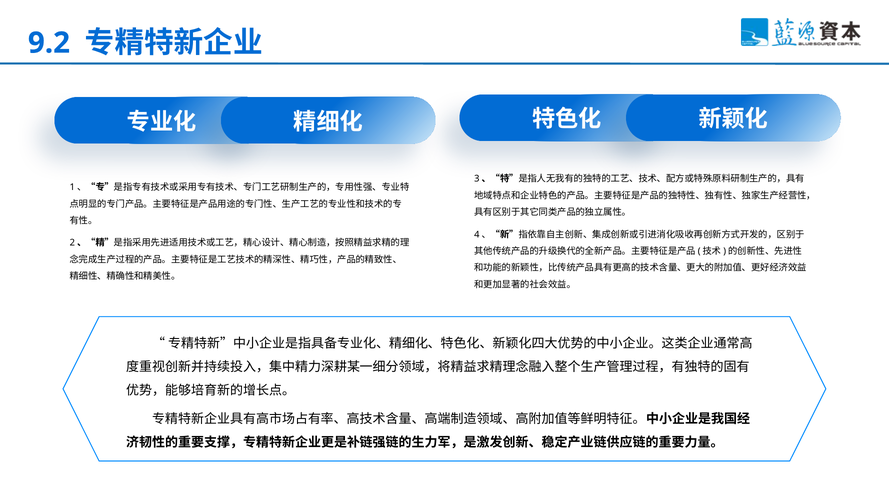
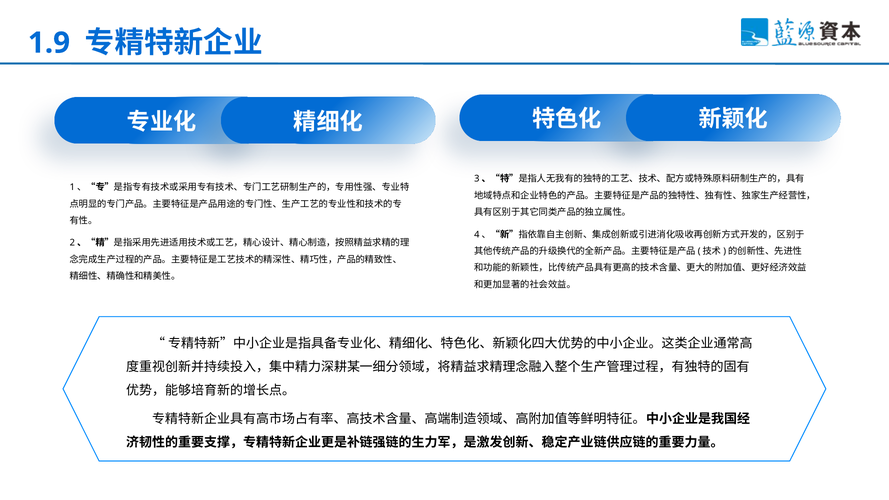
9.2: 9.2 -> 1.9
